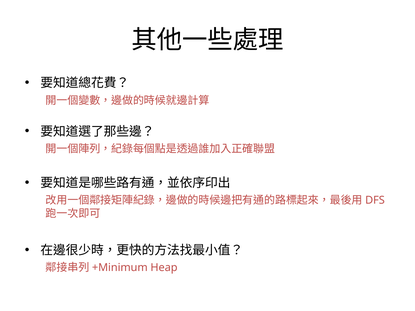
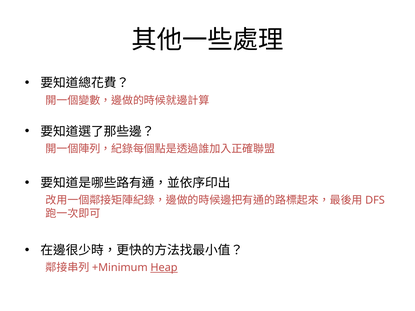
Heap underline: none -> present
